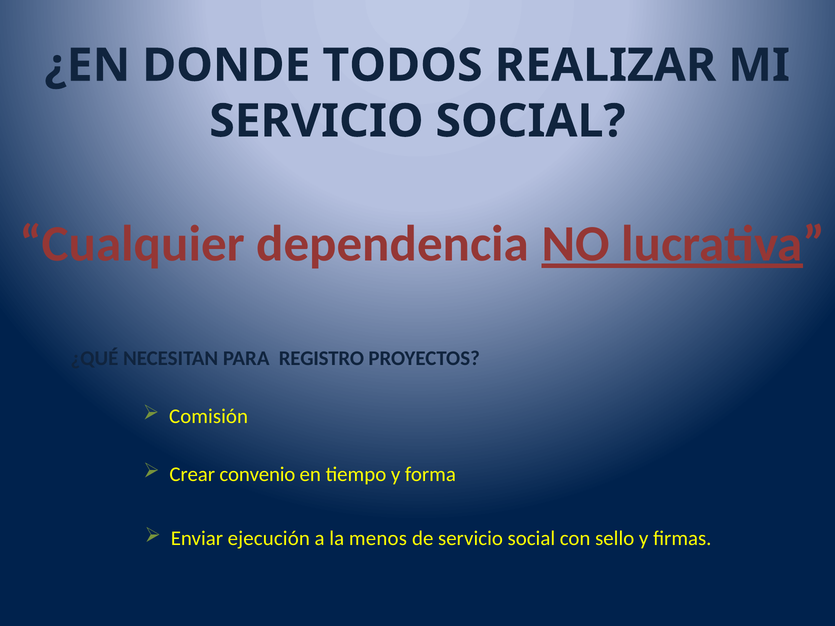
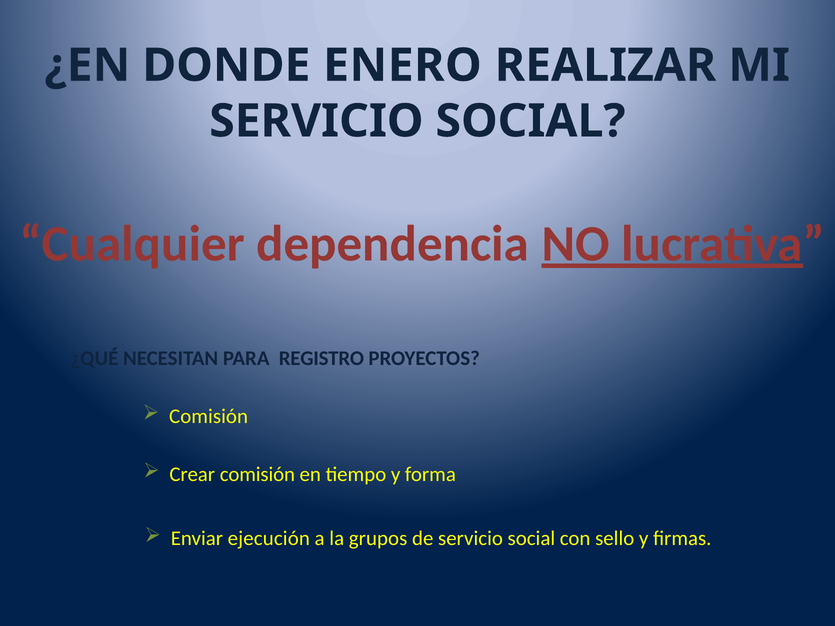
TODOS: TODOS -> ENERO
Crear convenio: convenio -> comisión
menos: menos -> grupos
